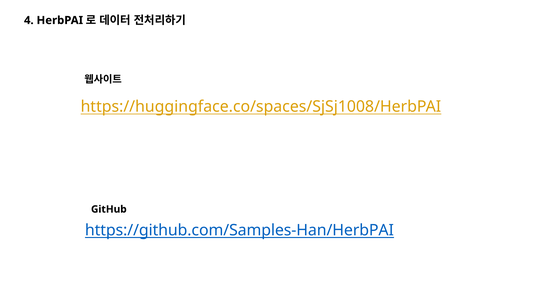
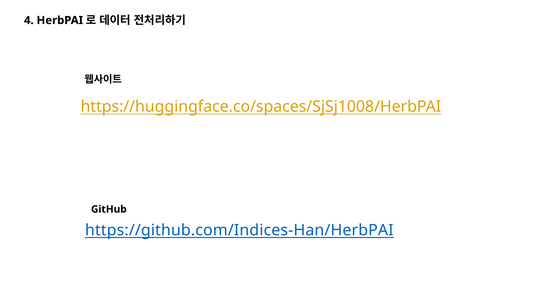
https://github.com/Samples-Han/HerbPAI: https://github.com/Samples-Han/HerbPAI -> https://github.com/Indices-Han/HerbPAI
